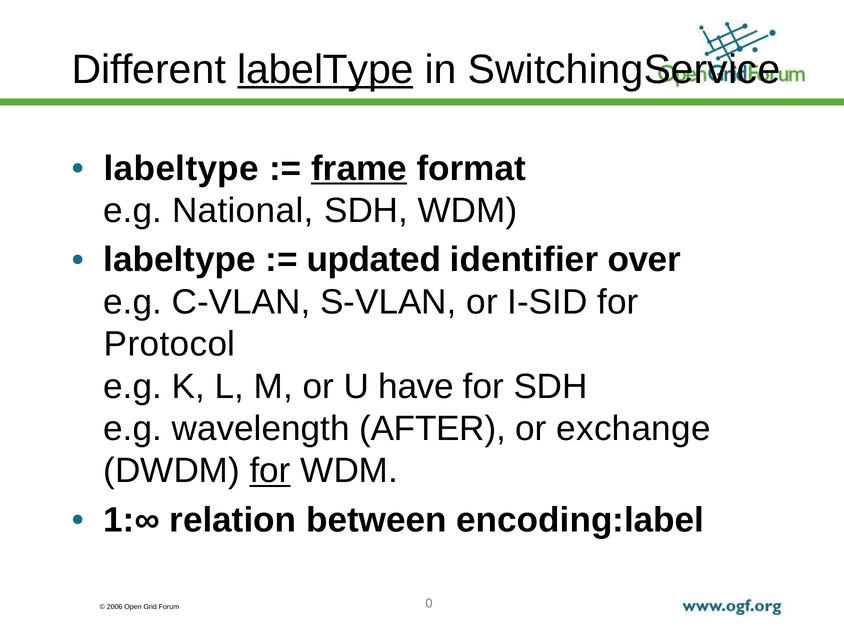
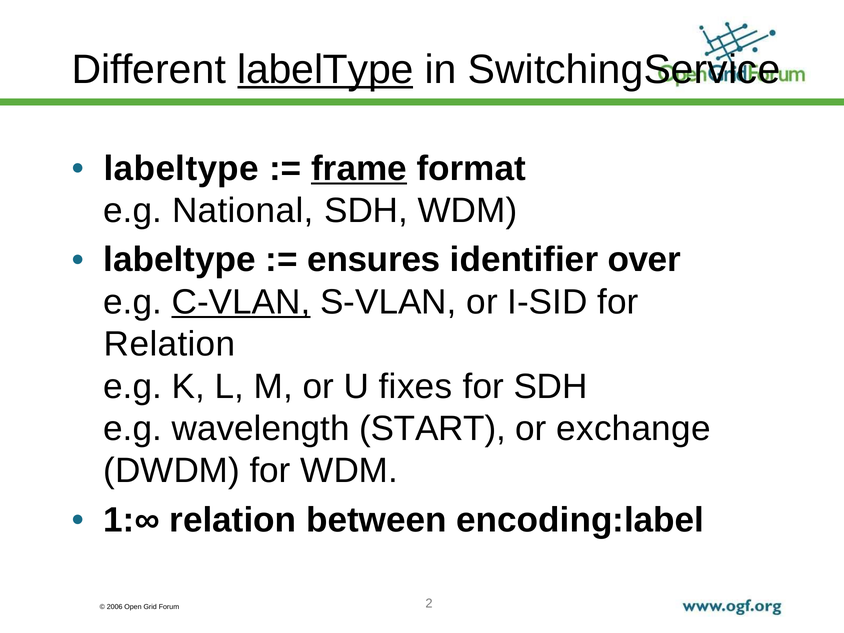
updated: updated -> ensures
C-VLAN underline: none -> present
Protocol at (170, 344): Protocol -> Relation
have: have -> fixes
AFTER: AFTER -> START
for at (270, 471) underline: present -> none
0: 0 -> 2
